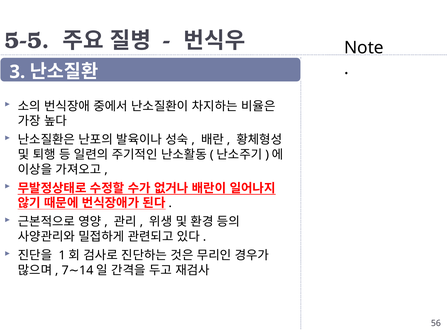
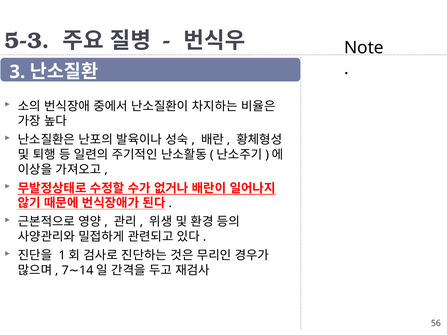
5-5: 5-5 -> 5-3
